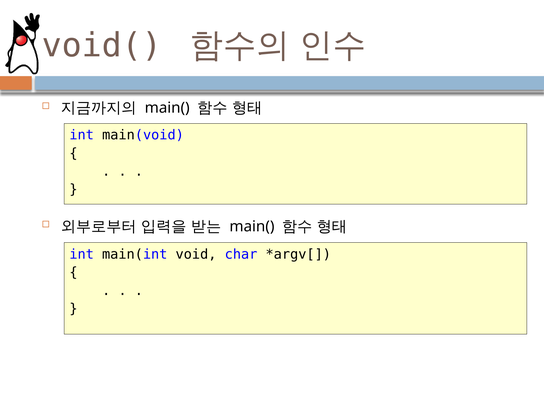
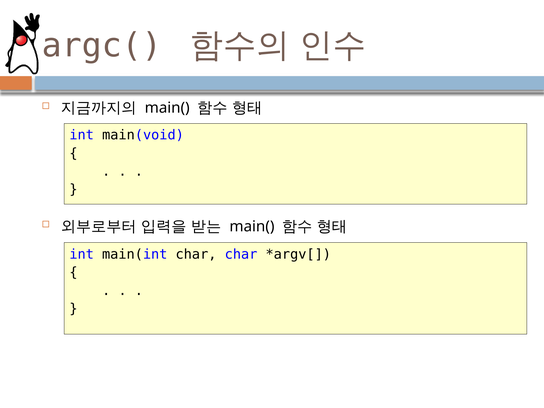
void(: void( -> argc(
main(int void: void -> char
